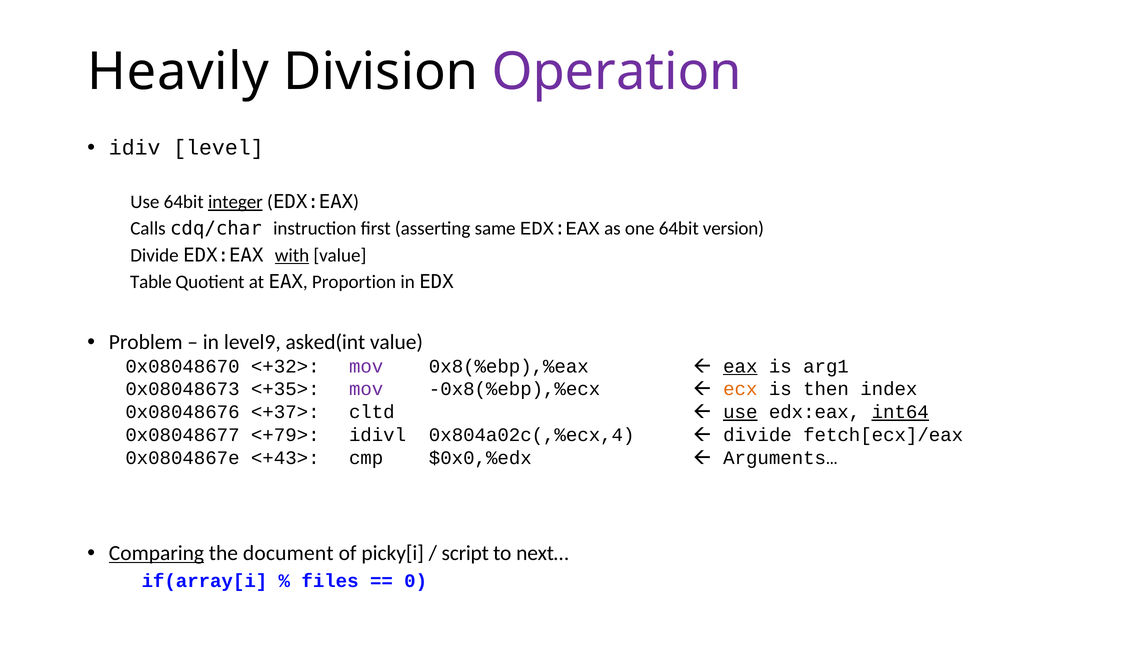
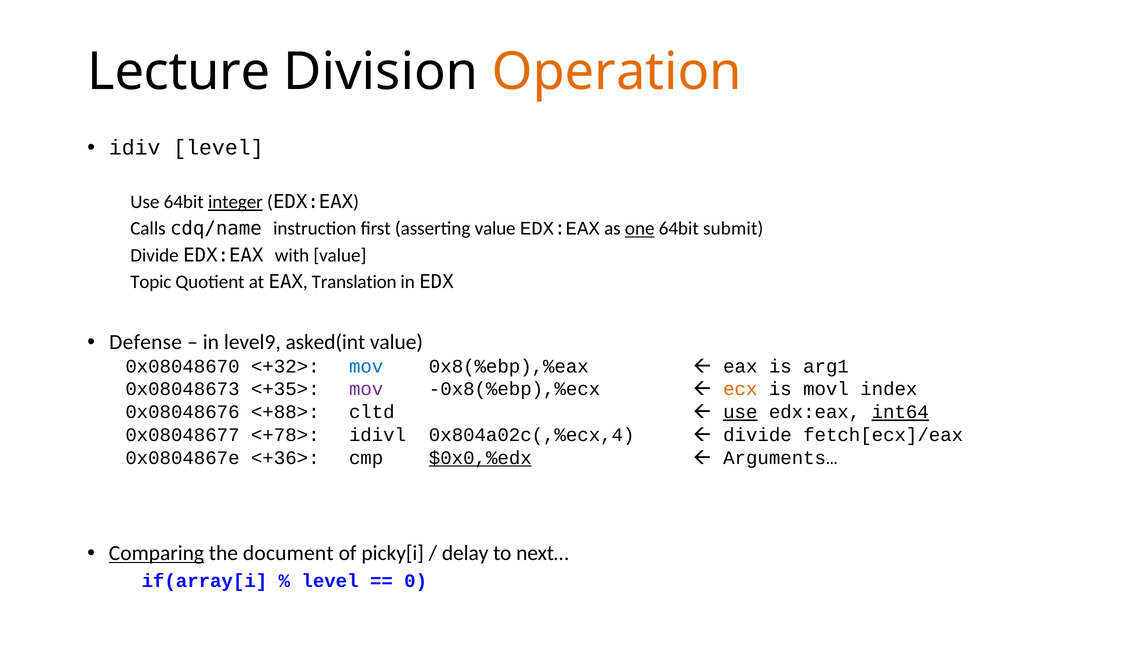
Heavily: Heavily -> Lecture
Operation colour: purple -> orange
cdq/char: cdq/char -> cdq/name
asserting same: same -> value
one underline: none -> present
version: version -> submit
with underline: present -> none
Table: Table -> Topic
Proportion: Proportion -> Translation
Problem: Problem -> Defense
mov at (366, 366) colour: purple -> blue
eax at (740, 366) underline: present -> none
then: then -> movl
<+37>: <+37> -> <+88>
<+79>: <+79> -> <+78>
<+43>: <+43> -> <+36>
$0x0,%edx underline: none -> present
script: script -> delay
files at (330, 581): files -> level
